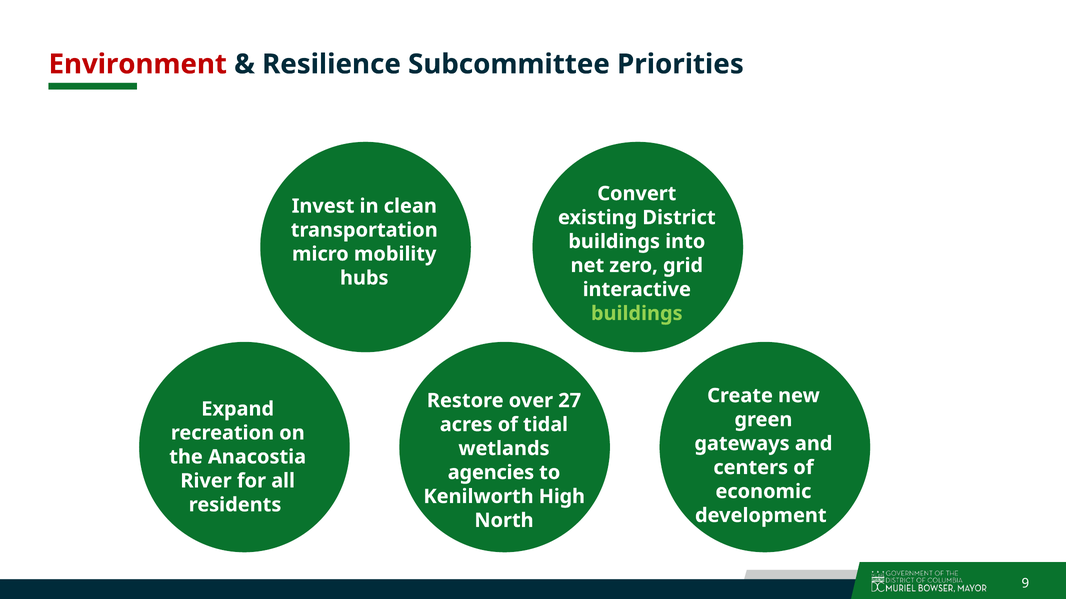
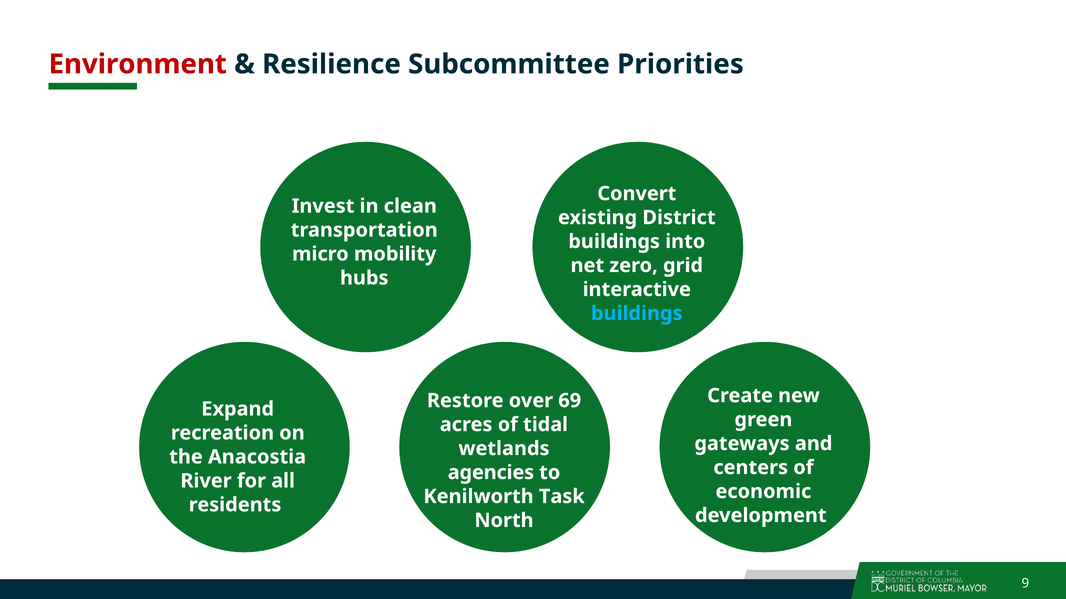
buildings at (637, 314) colour: light green -> light blue
27: 27 -> 69
High: High -> Task
